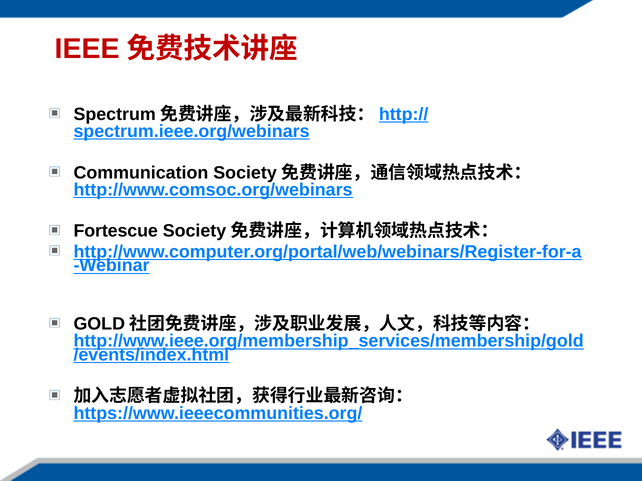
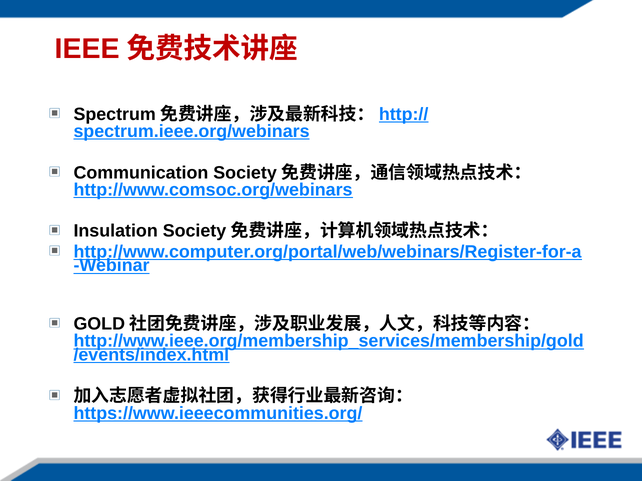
Fortescue: Fortescue -> Insulation
